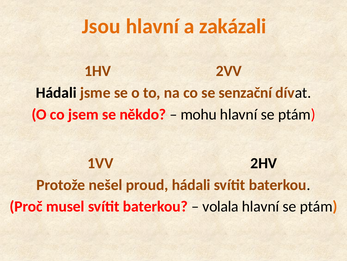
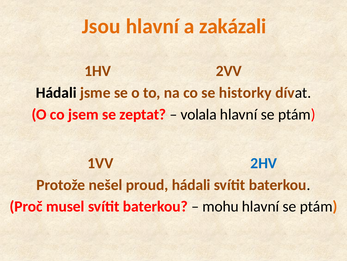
senzační: senzační -> historky
někdo: někdo -> zeptat
mohu: mohu -> volala
2HV colour: black -> blue
volala: volala -> mohu
